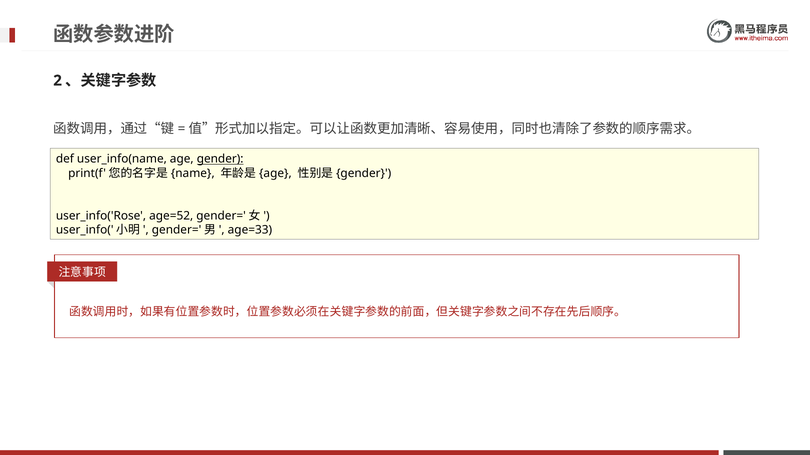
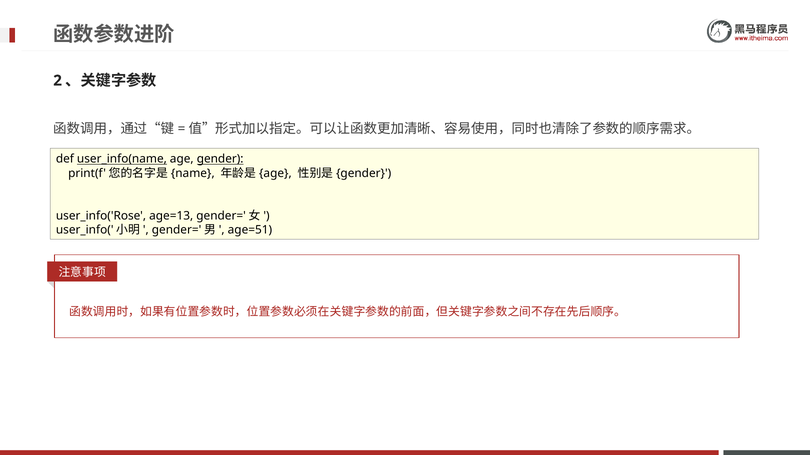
user_info(name underline: none -> present
age=52: age=52 -> age=13
age=33: age=33 -> age=51
